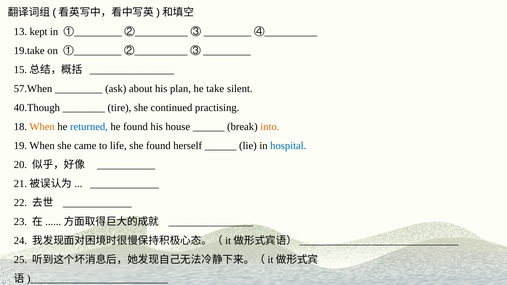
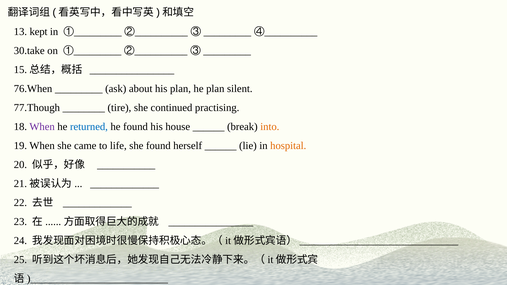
19.take: 19.take -> 30.take
57.When: 57.When -> 76.When
he take: take -> plan
40.Though: 40.Though -> 77.Though
When at (42, 127) colour: orange -> purple
hospital colour: blue -> orange
